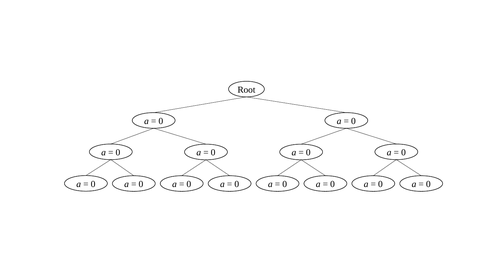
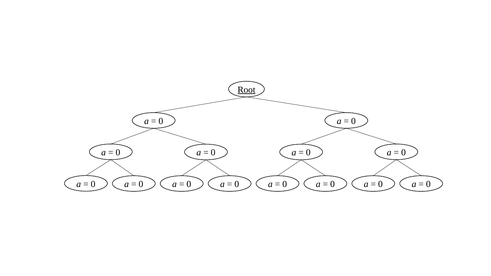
Root underline: none -> present
